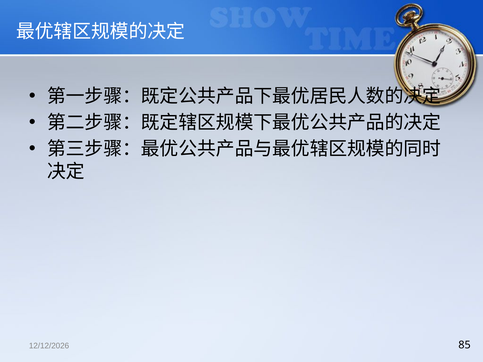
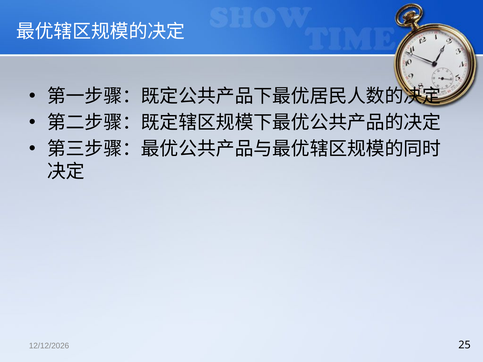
85: 85 -> 25
